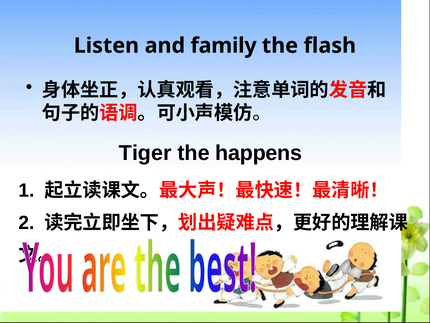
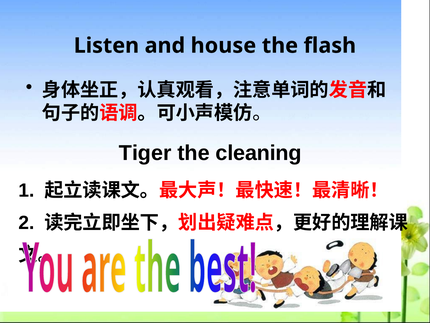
family: family -> house
happens: happens -> cleaning
